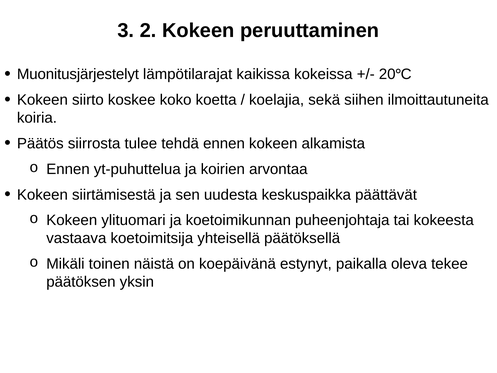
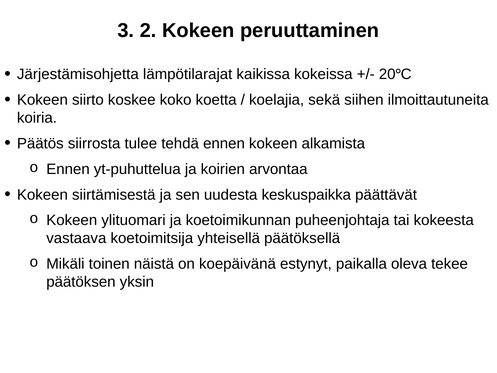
Muonitusjärjestelyt: Muonitusjärjestelyt -> Järjestämisohjetta
